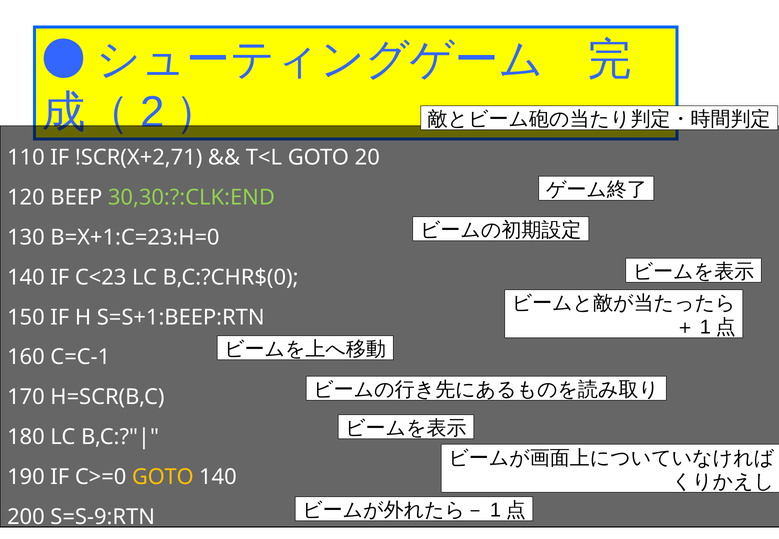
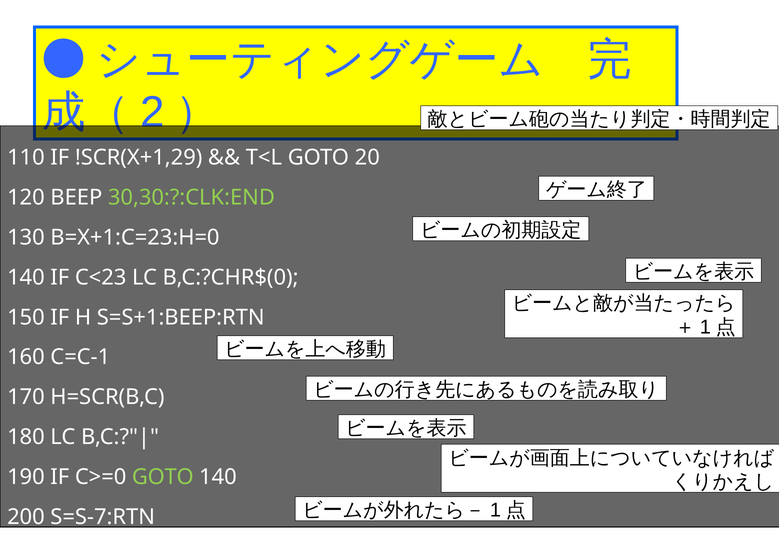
!SCR(X+2,71: !SCR(X+2,71 -> !SCR(X+1,29
GOTO at (163, 477) colour: yellow -> light green
S=S-9:RTN: S=S-9:RTN -> S=S-7:RTN
